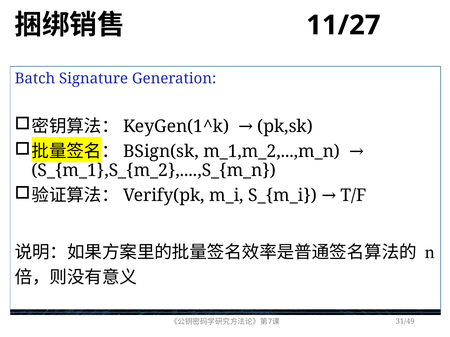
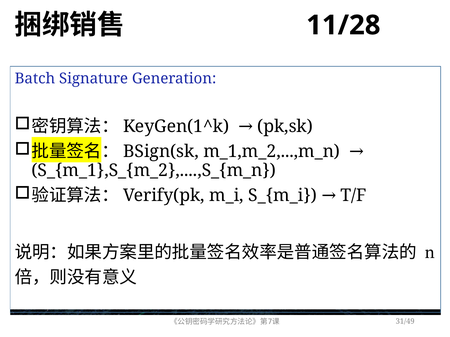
11/27: 11/27 -> 11/28
